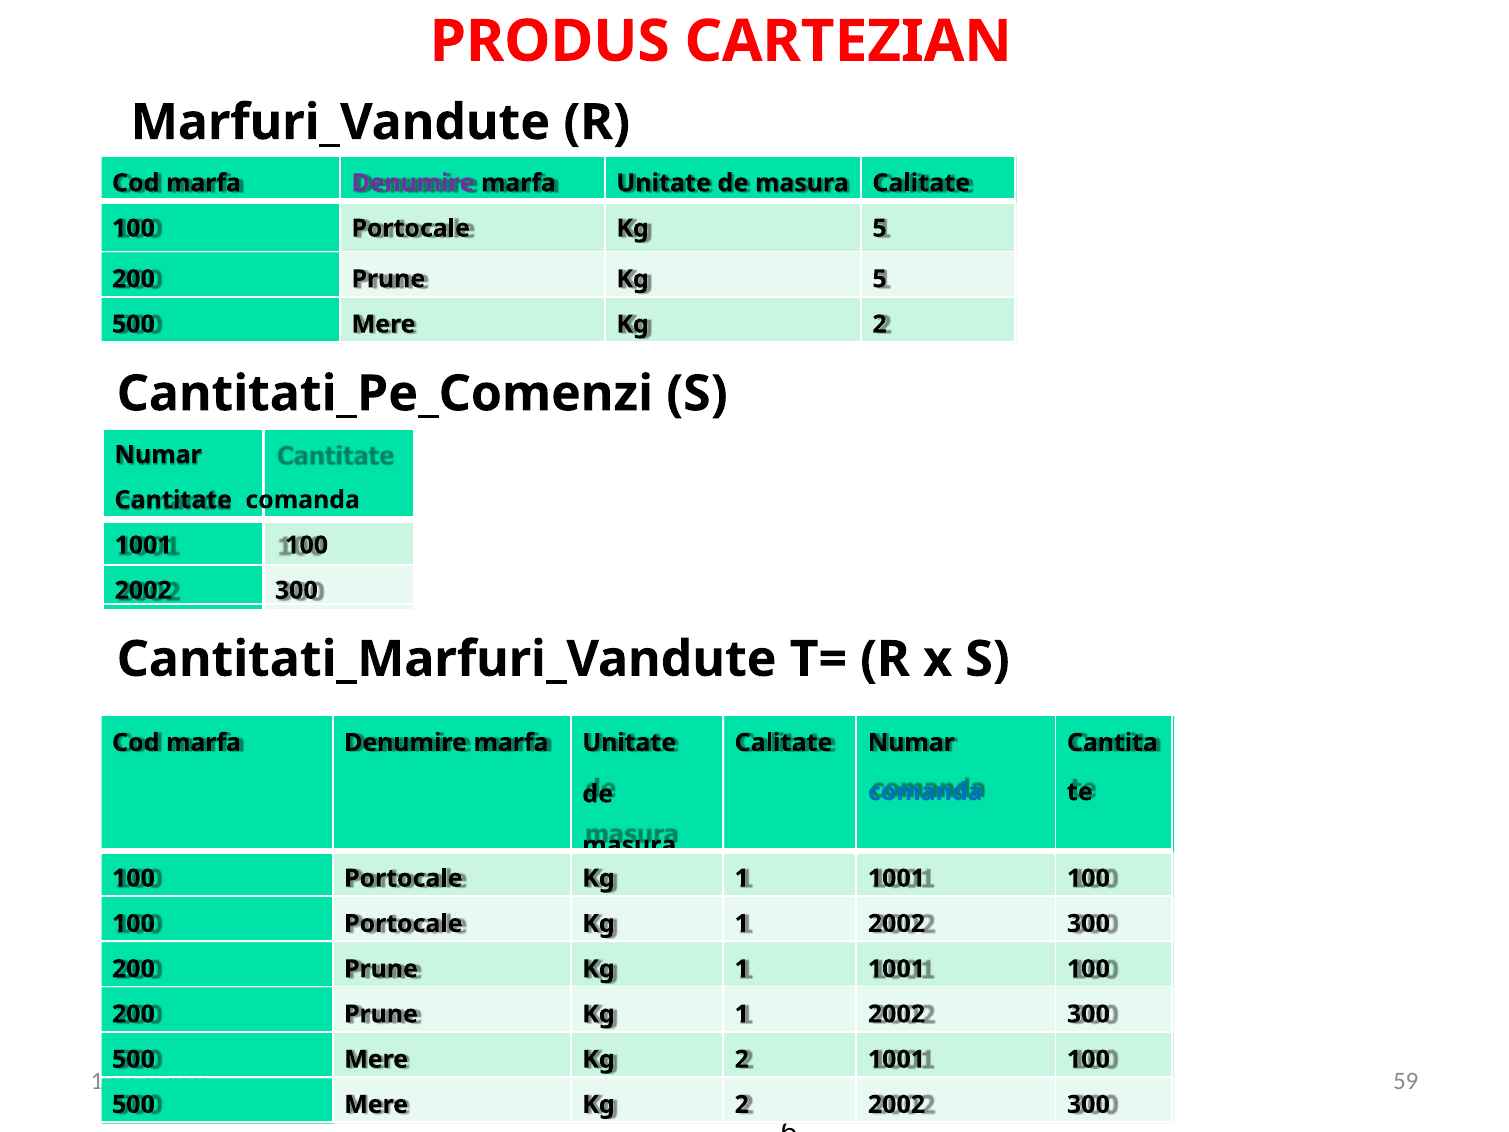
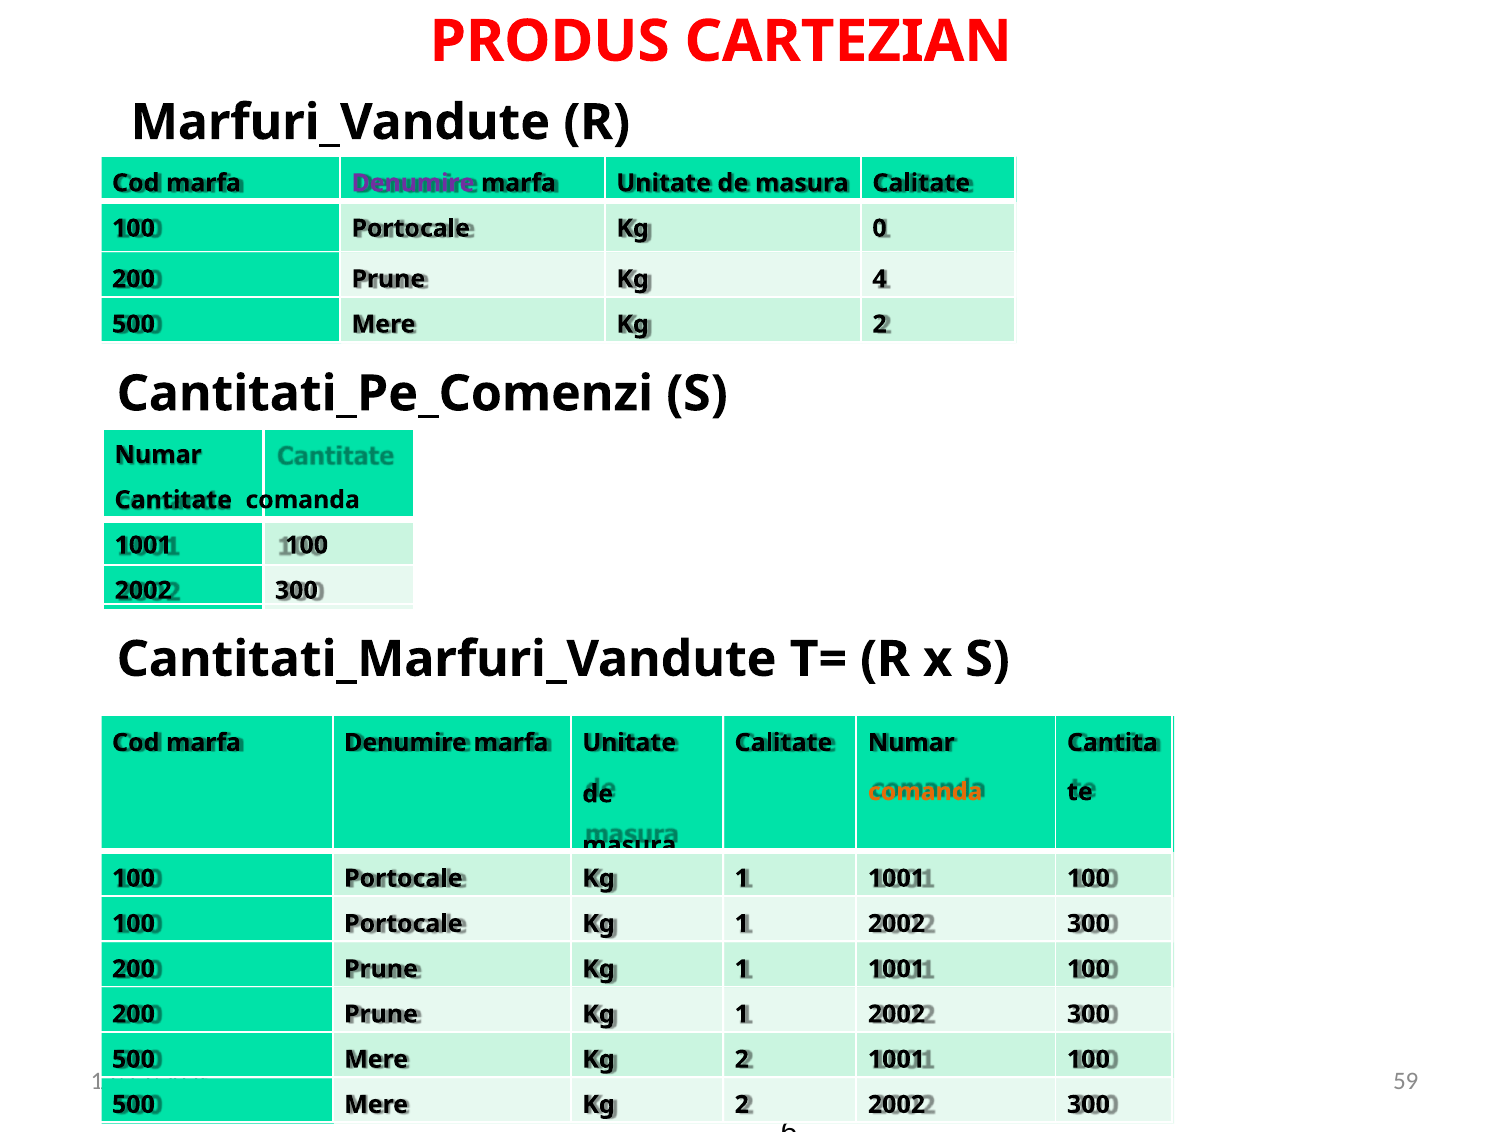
Portocale Kg 5: 5 -> 0
Prune Kg 5: 5 -> 4
comanda at (925, 792) colour: blue -> orange
